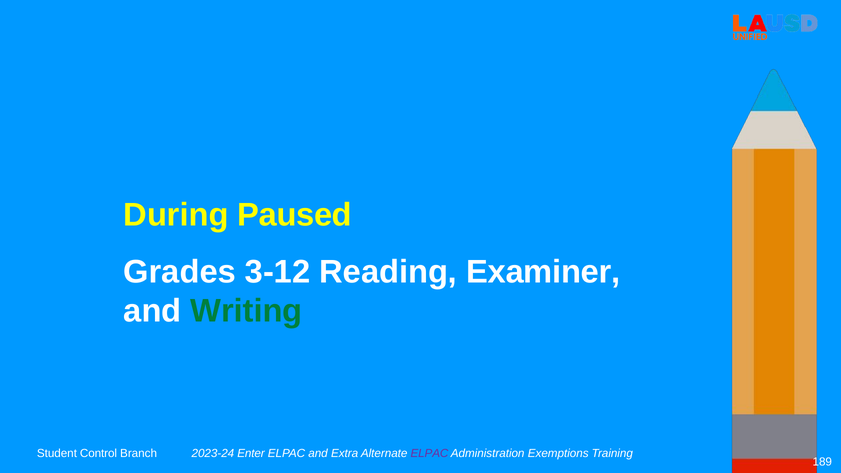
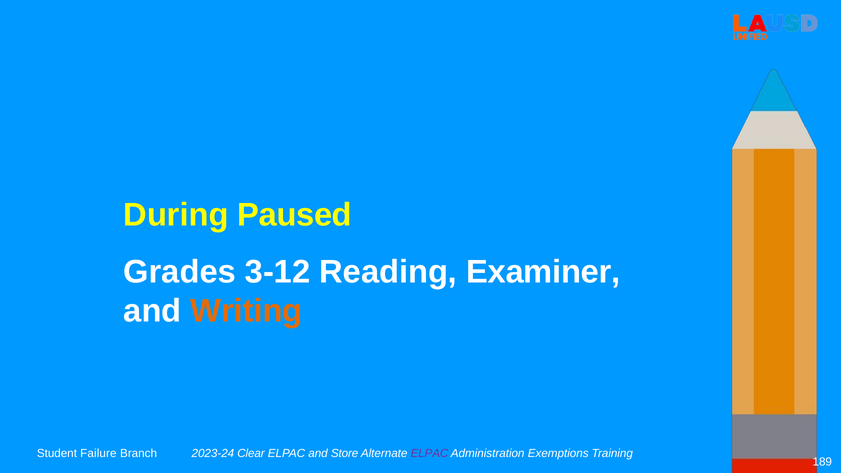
Writing colour: green -> orange
Control: Control -> Failure
Enter: Enter -> Clear
Extra: Extra -> Store
